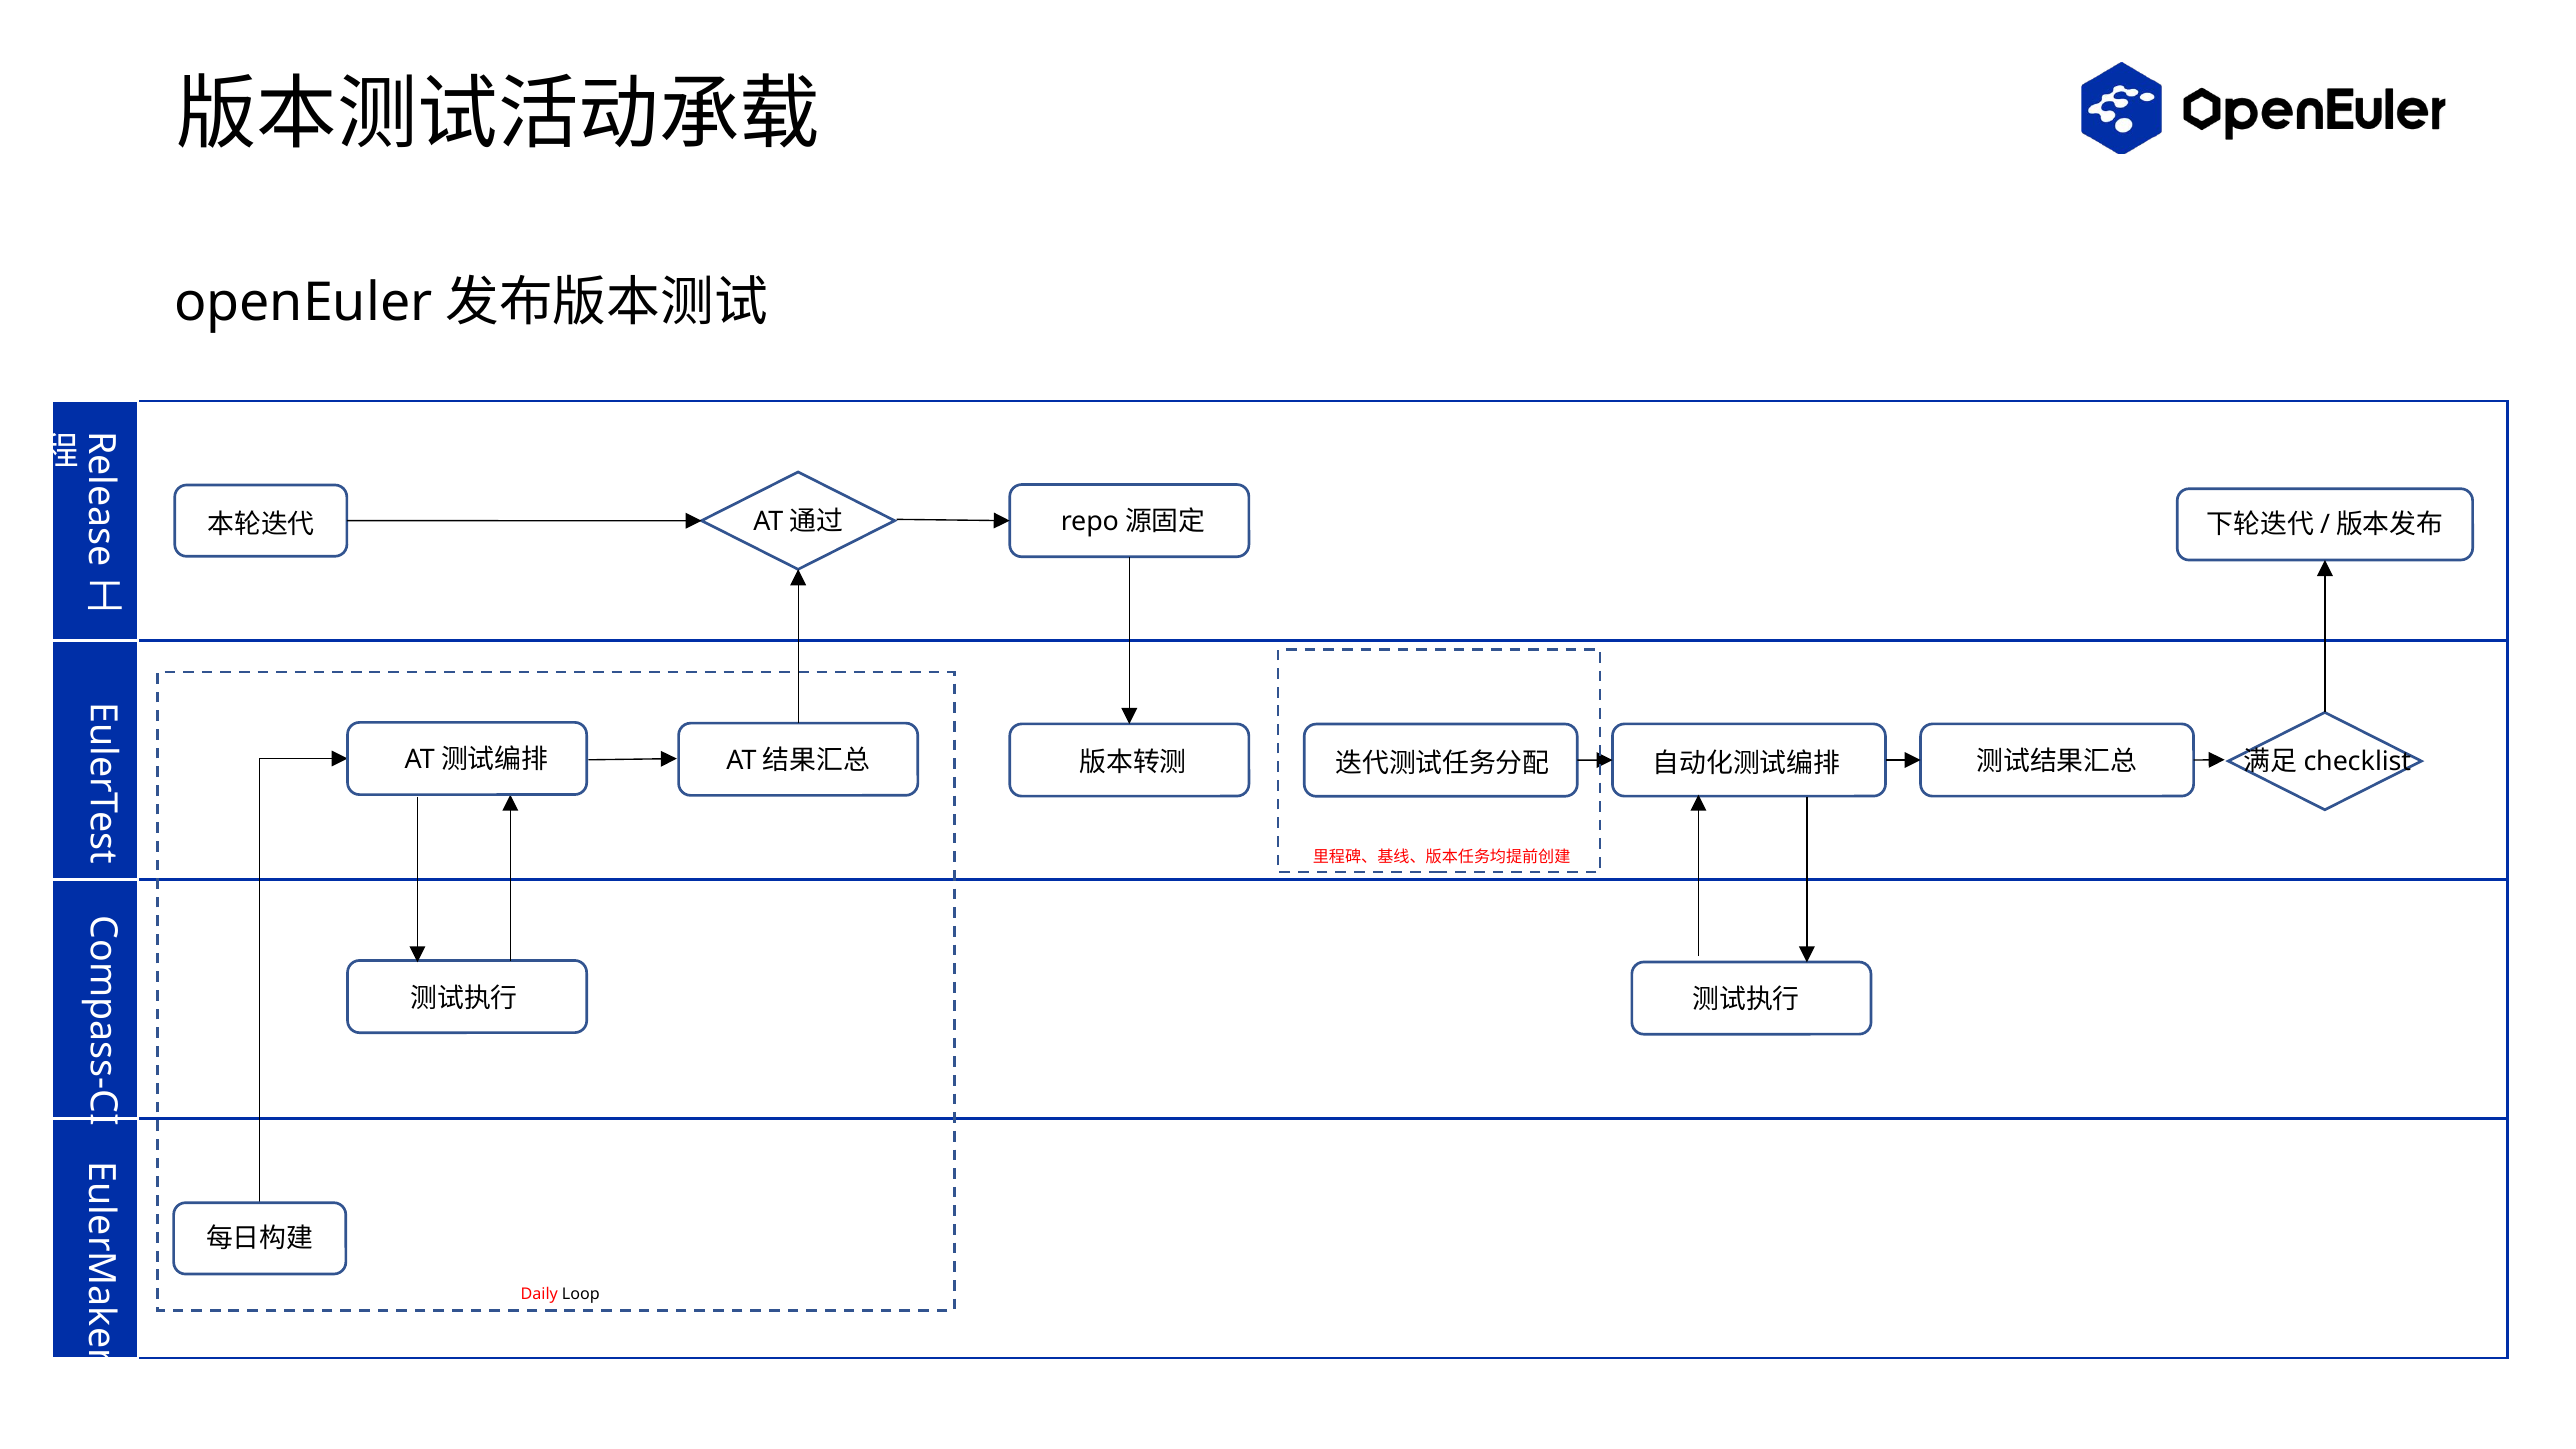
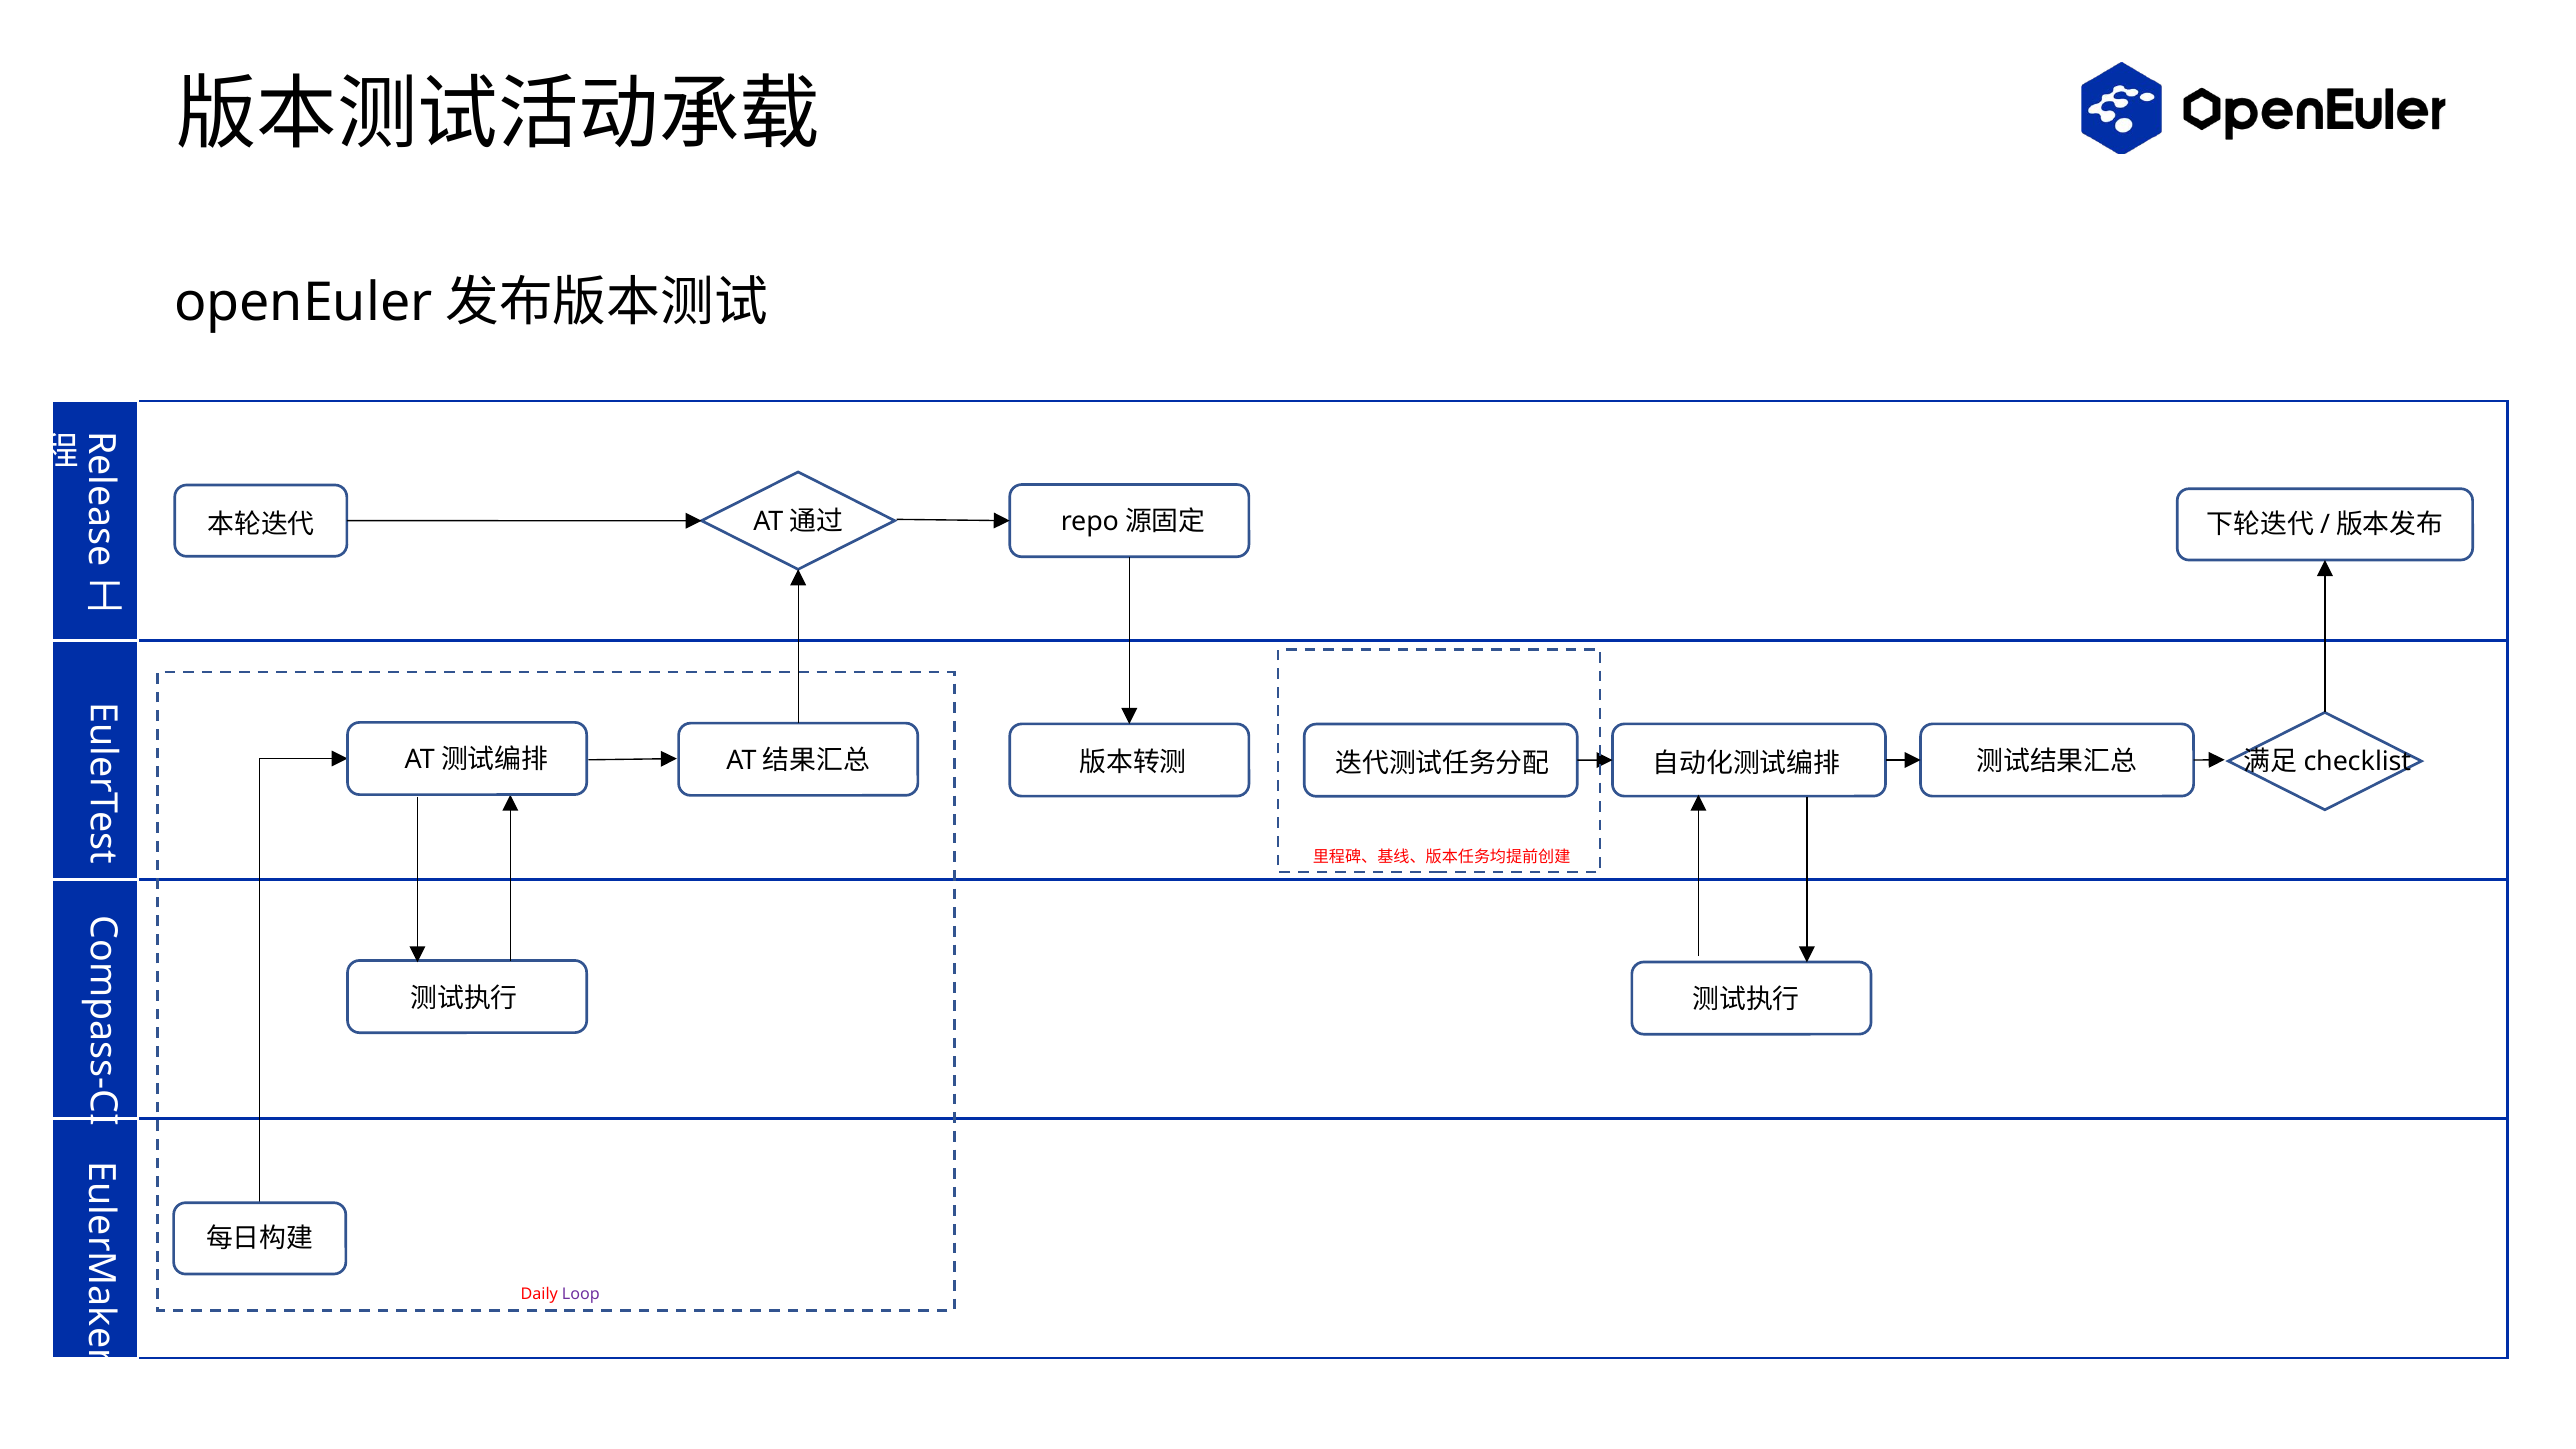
Loop colour: black -> purple
